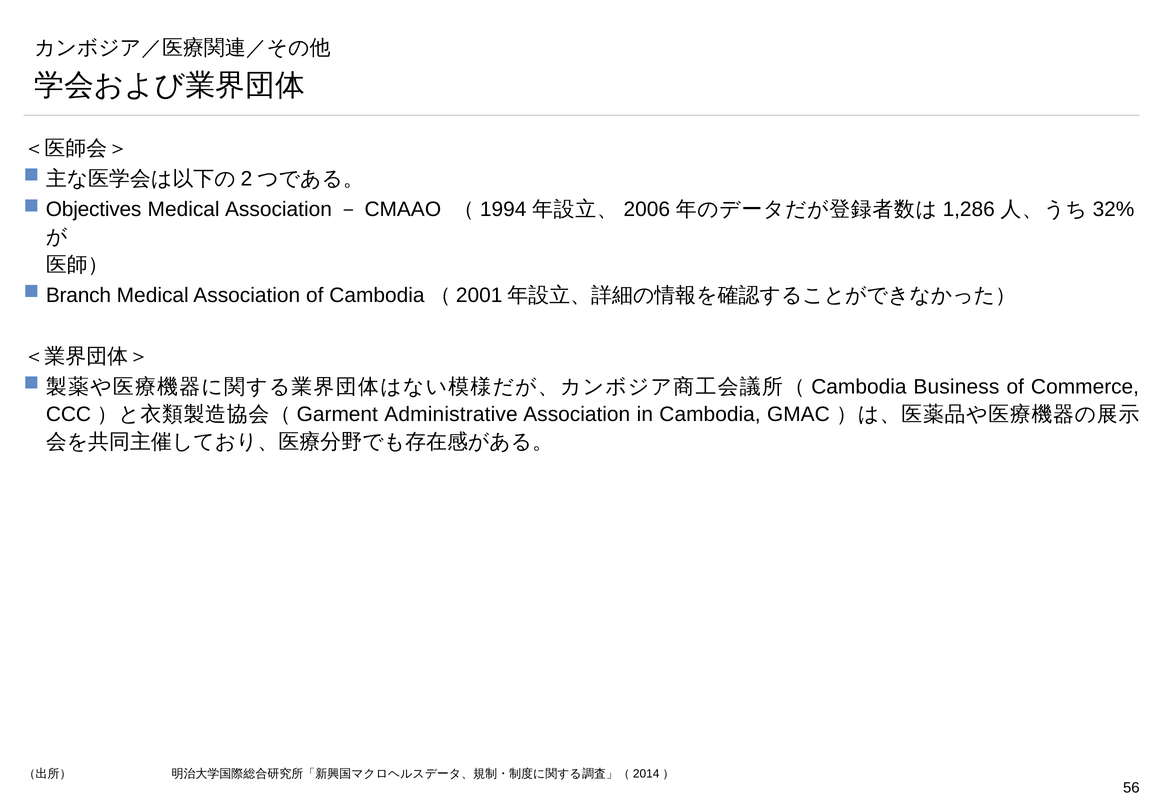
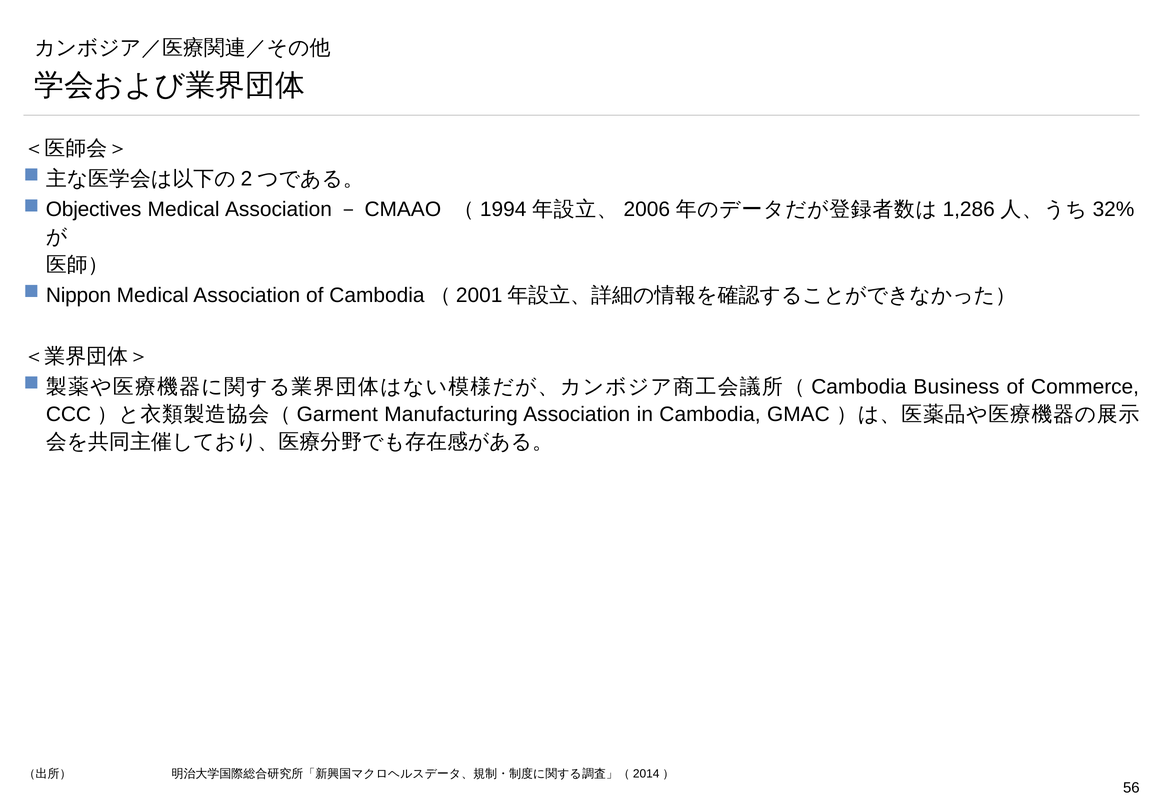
Branch: Branch -> Nippon
Administrative: Administrative -> Manufacturing
